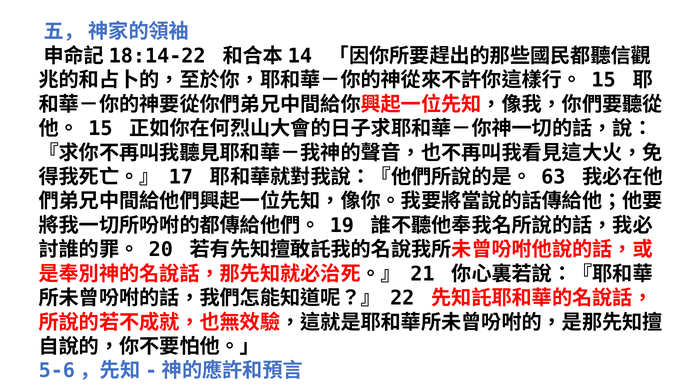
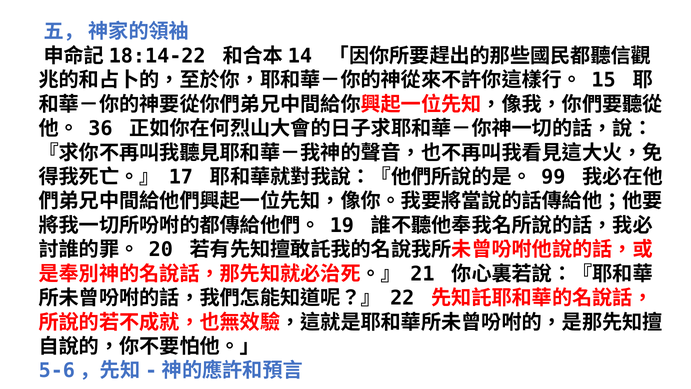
15 at (100, 129): 15 -> 36
63: 63 -> 99
